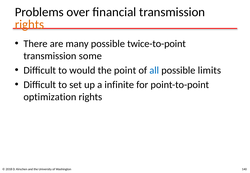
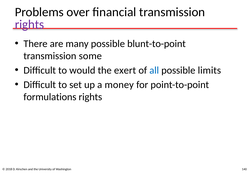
rights at (29, 24) colour: orange -> purple
twice-to-point: twice-to-point -> blunt-to-point
point: point -> exert
infinite: infinite -> money
optimization: optimization -> formulations
